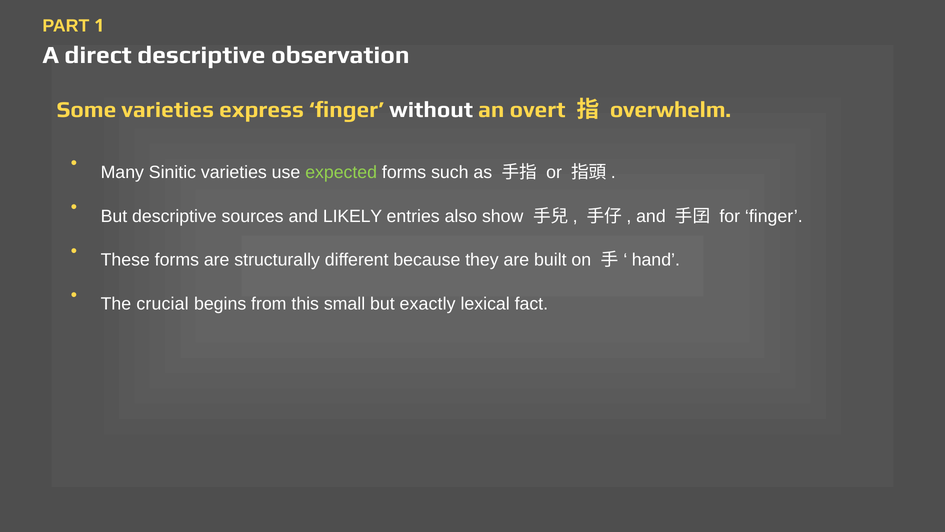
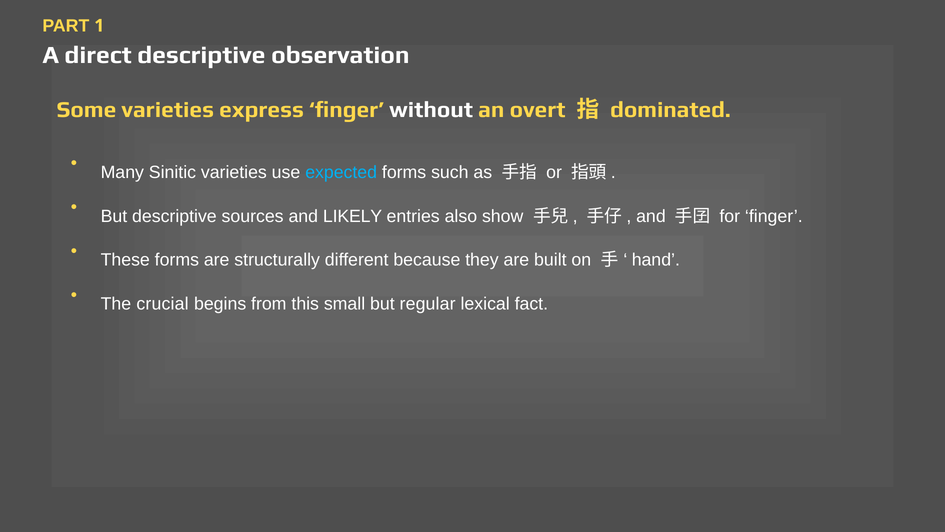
overwhelm: overwhelm -> dominated
expected colour: light green -> light blue
exactly: exactly -> regular
